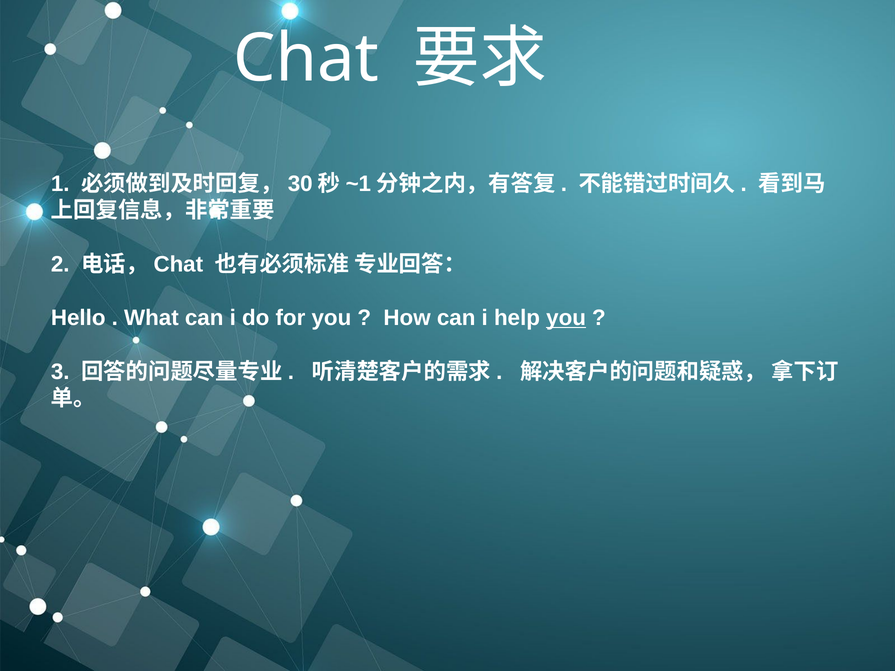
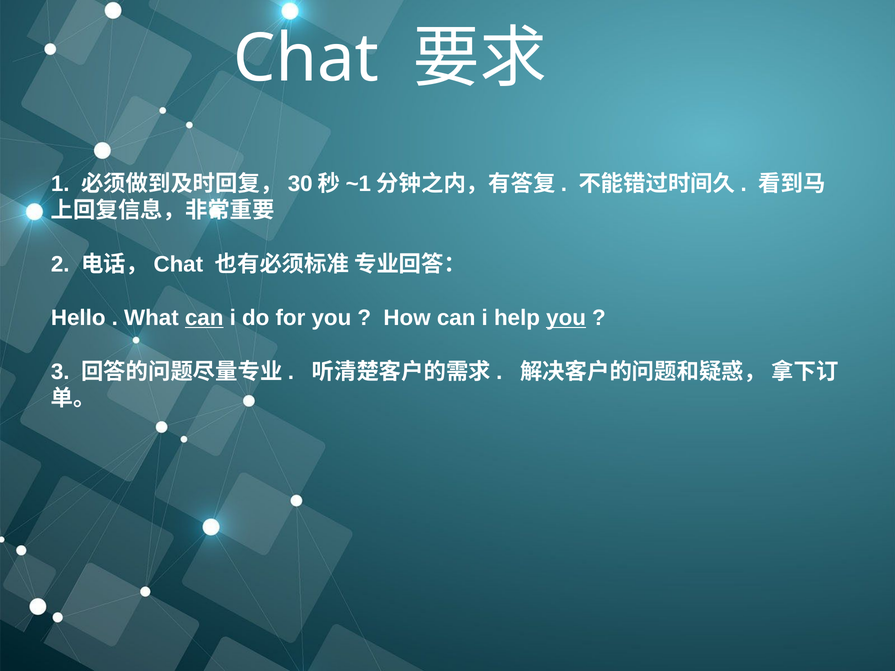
can at (204, 318) underline: none -> present
